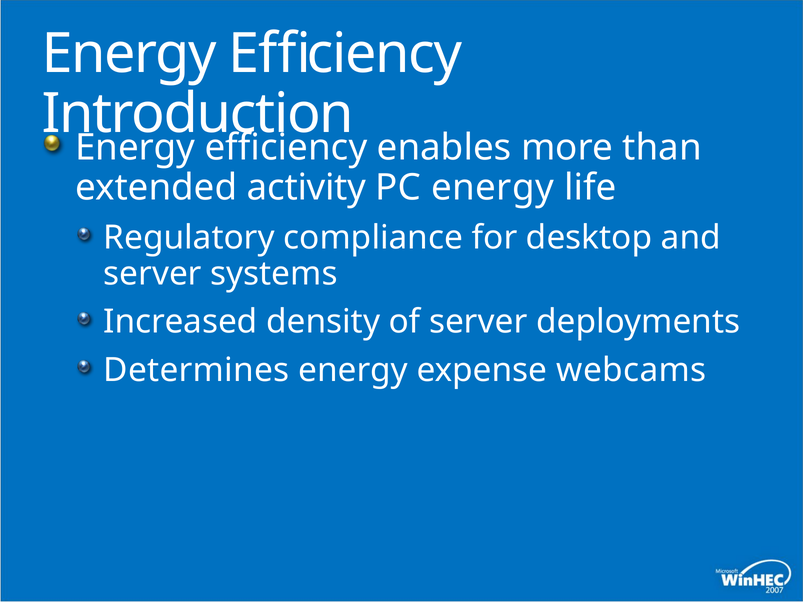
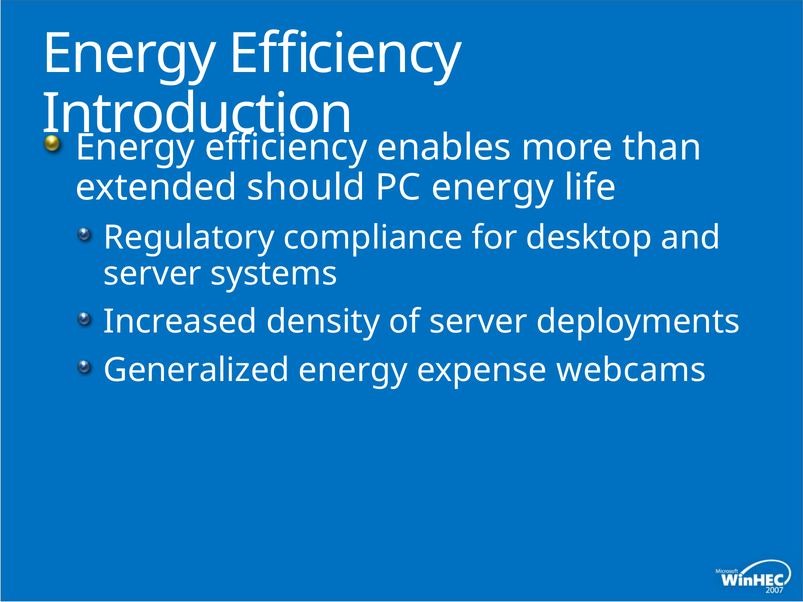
activity: activity -> should
Determines: Determines -> Generalized
